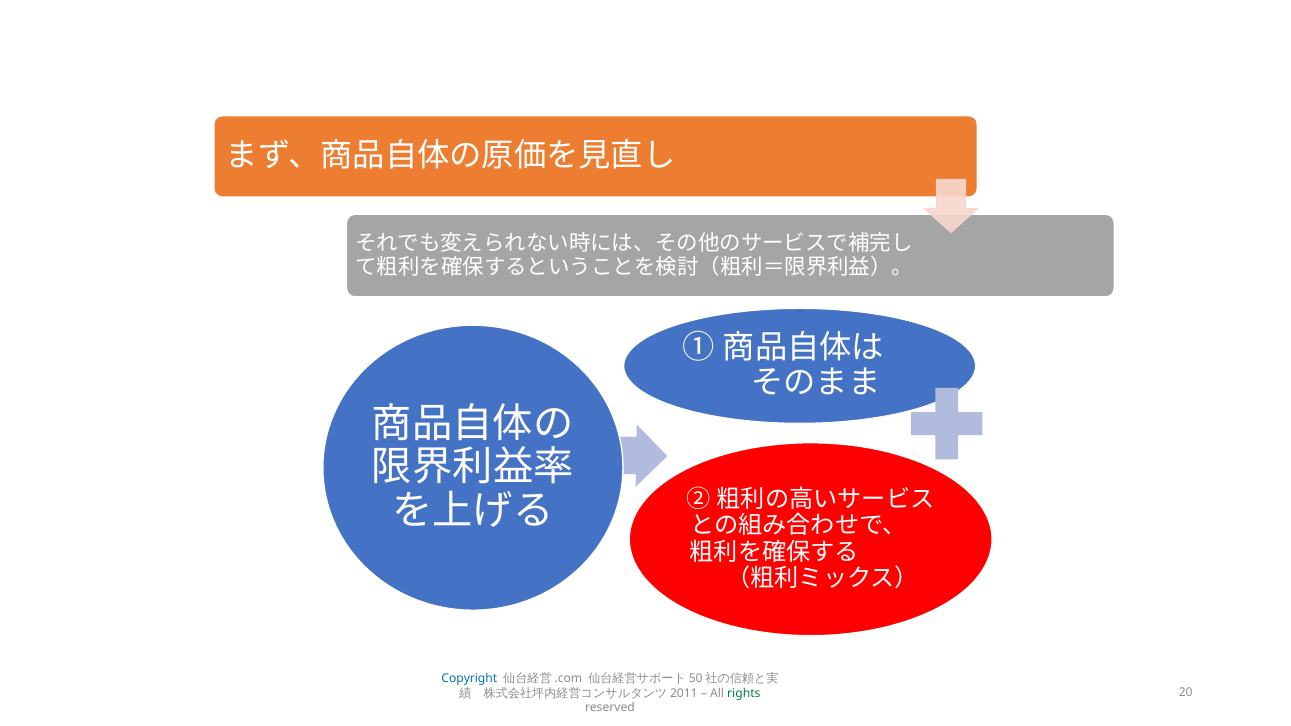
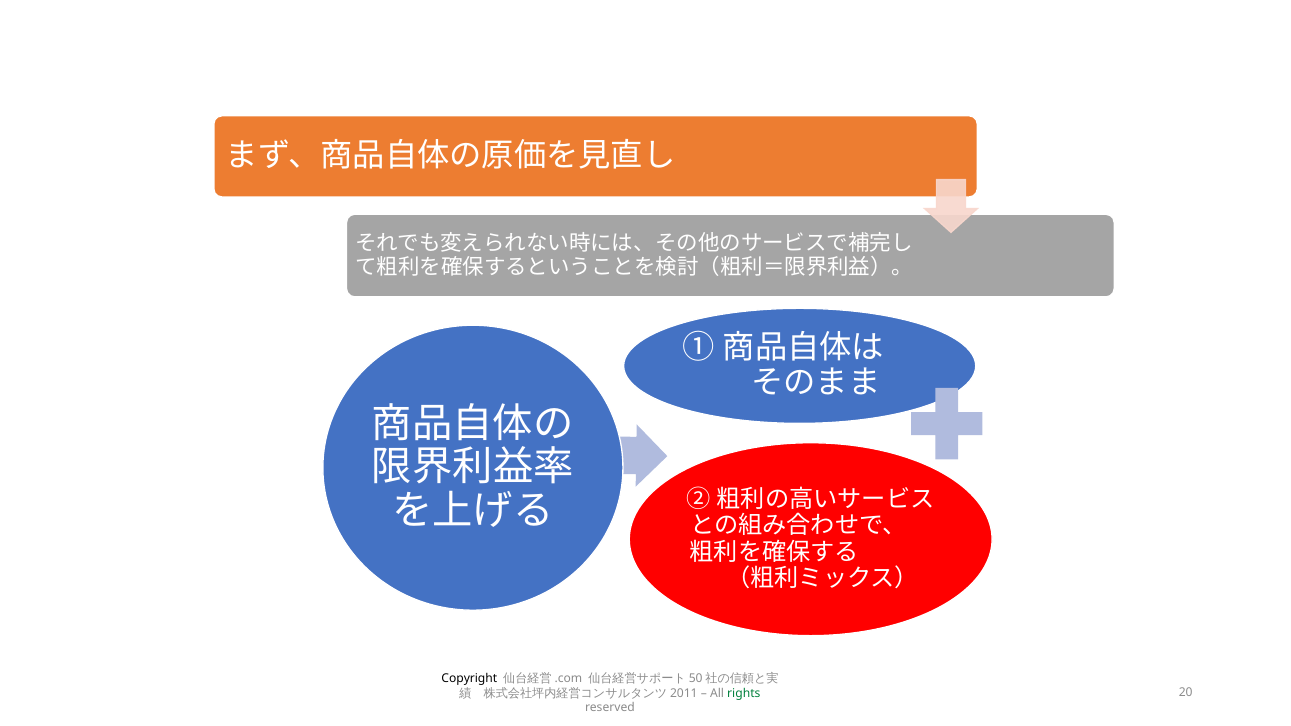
Copyright colour: blue -> black
